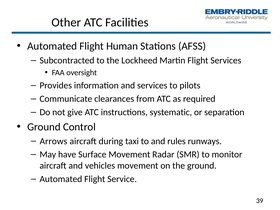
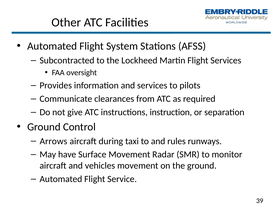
Human: Human -> System
systematic: systematic -> instruction
